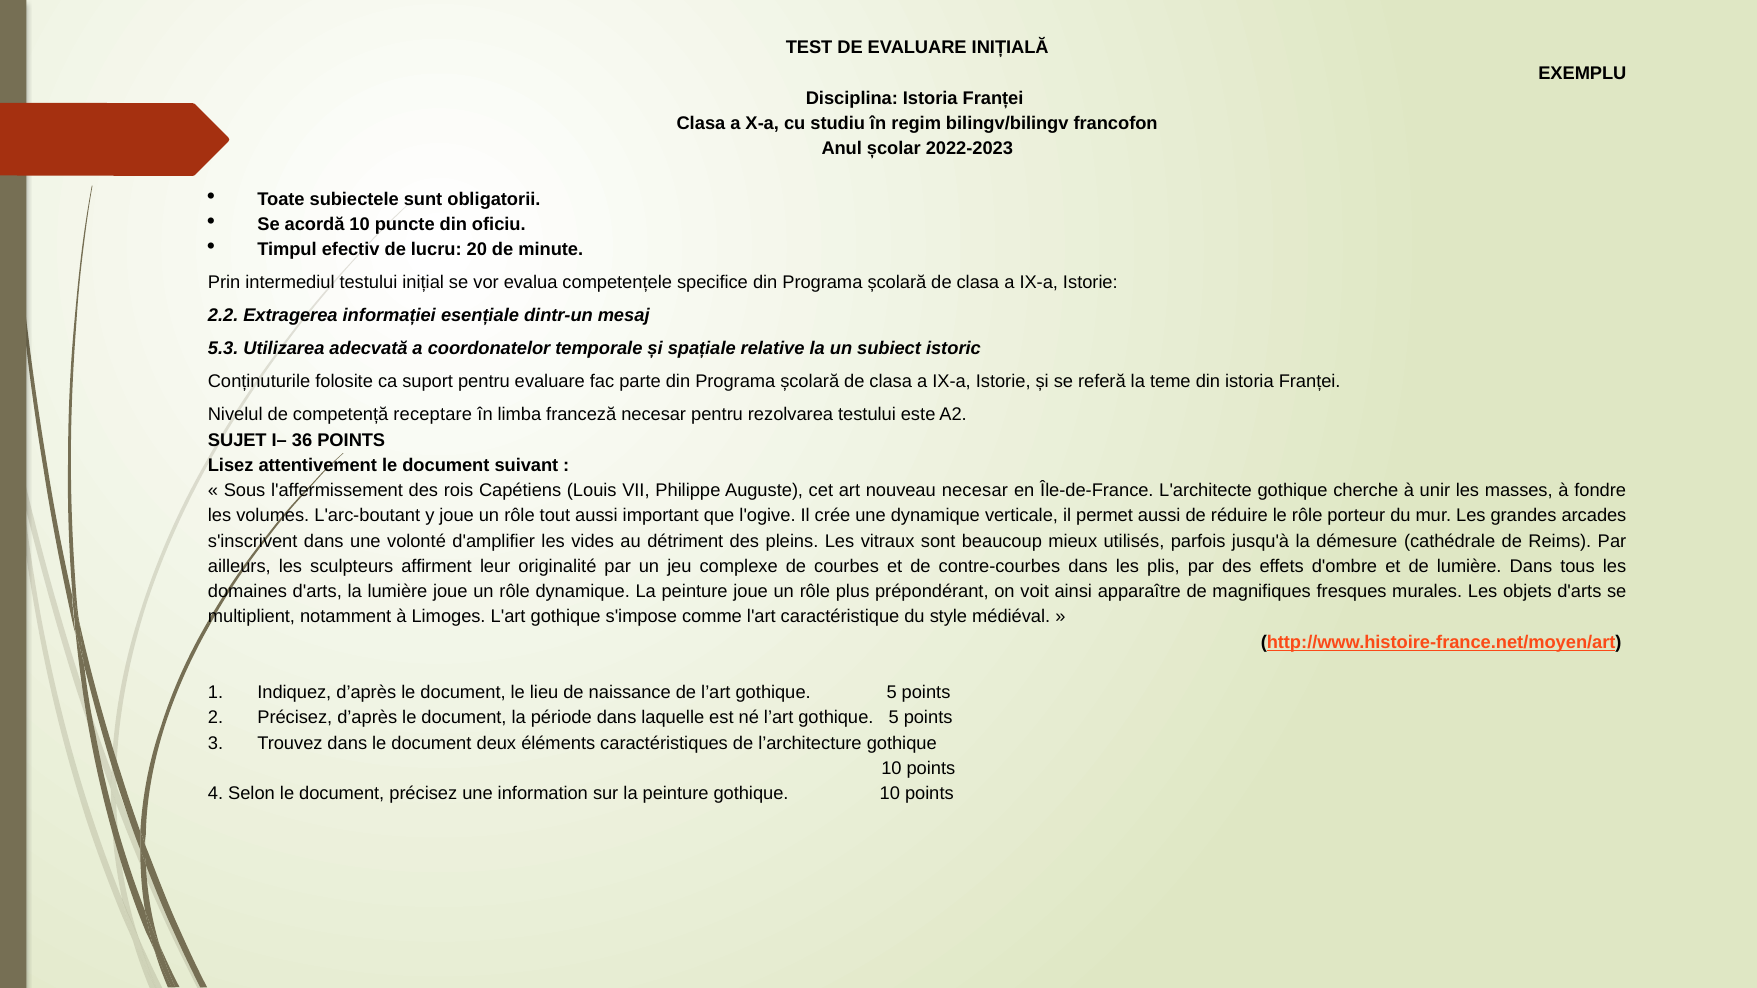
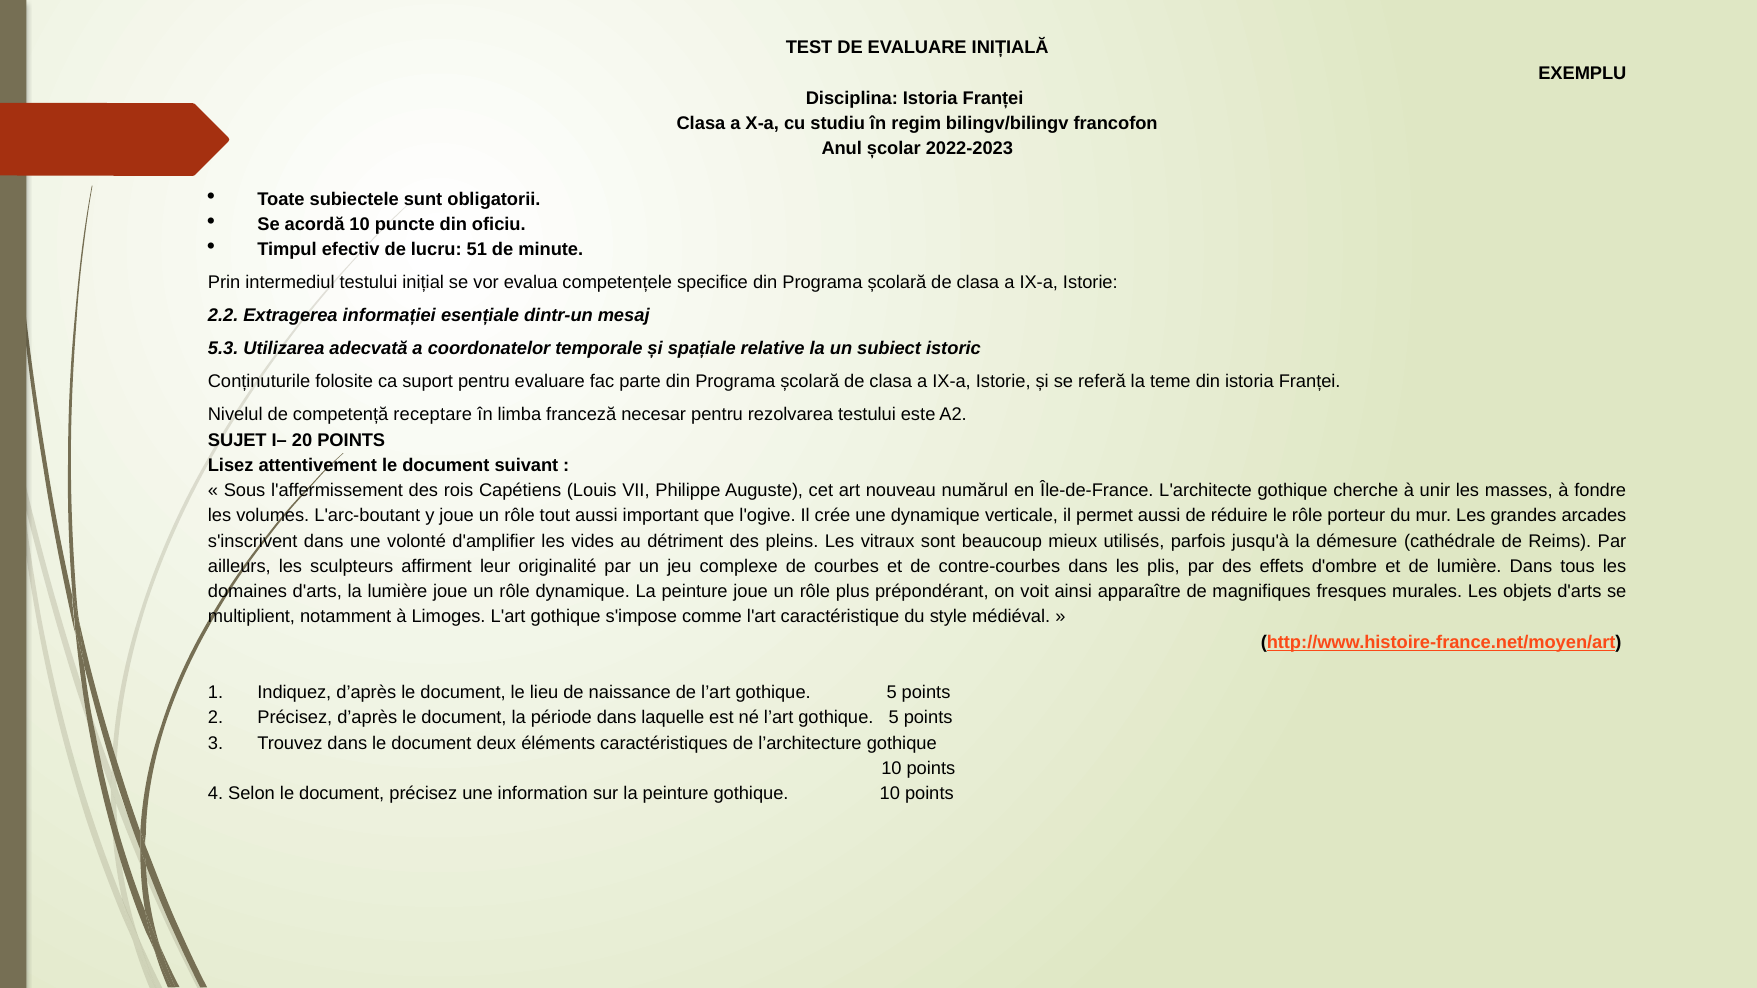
20: 20 -> 51
36: 36 -> 20
nouveau necesar: necesar -> numărul
